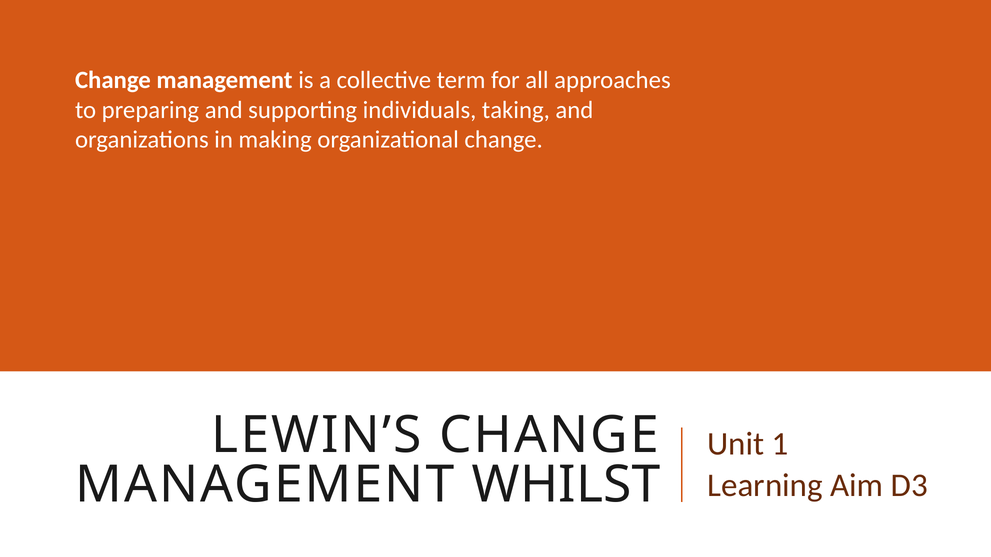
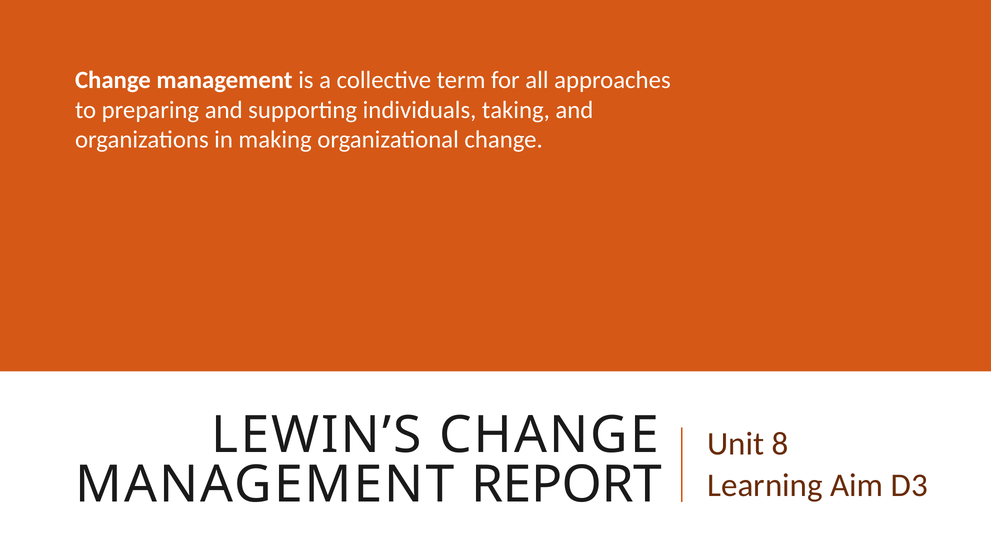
1: 1 -> 8
WHILST: WHILST -> REPORT
